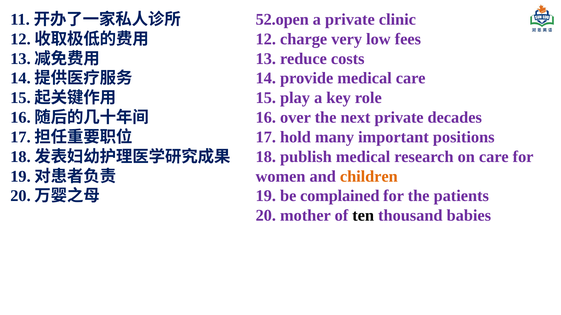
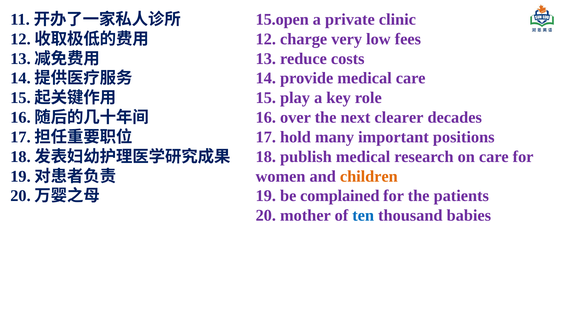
52.open: 52.open -> 15.open
next private: private -> clearer
ten colour: black -> blue
